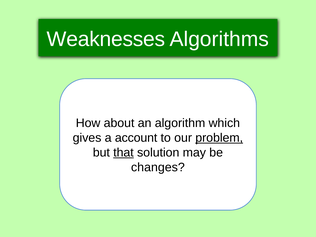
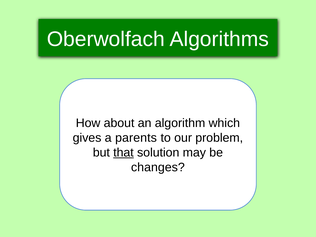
Weaknesses: Weaknesses -> Oberwolfach
account: account -> parents
problem underline: present -> none
